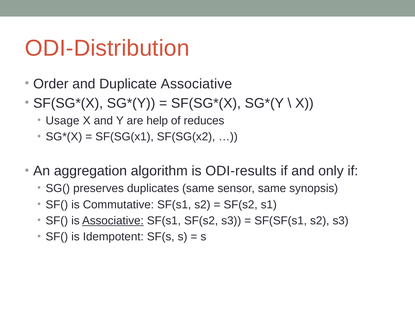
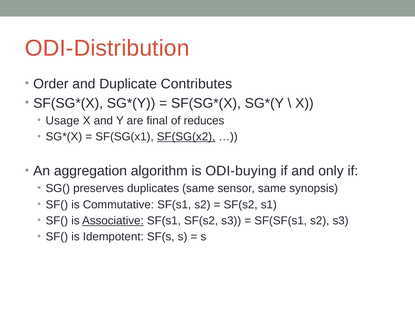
Duplicate Associative: Associative -> Contributes
help: help -> final
SF(SG(x2 underline: none -> present
ODI-results: ODI-results -> ODI-buying
